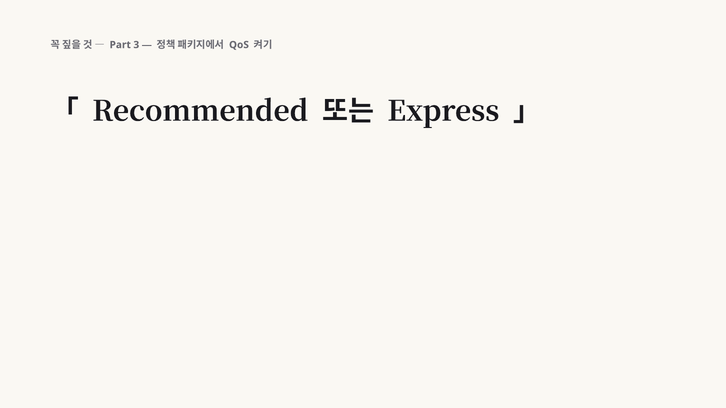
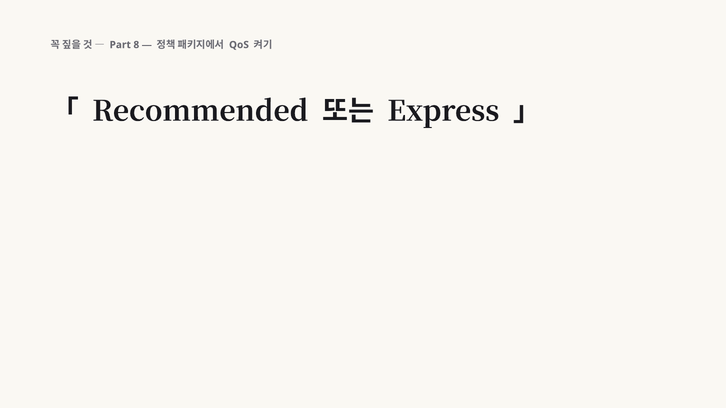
3: 3 -> 8
